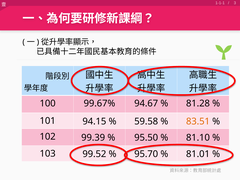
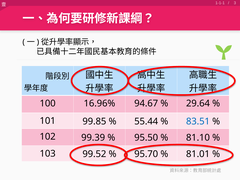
99.67%: 99.67% -> 16.96%
81.28: 81.28 -> 29.64
94.15: 94.15 -> 99.85
59.58: 59.58 -> 55.44
83.51 colour: orange -> blue
